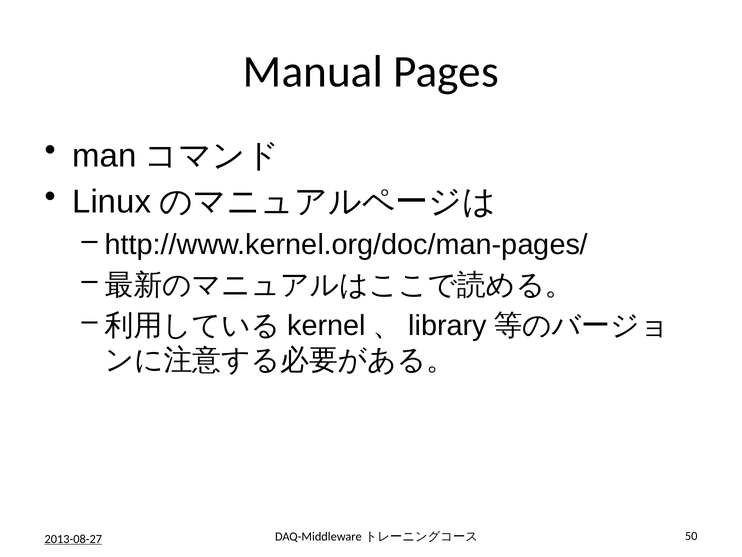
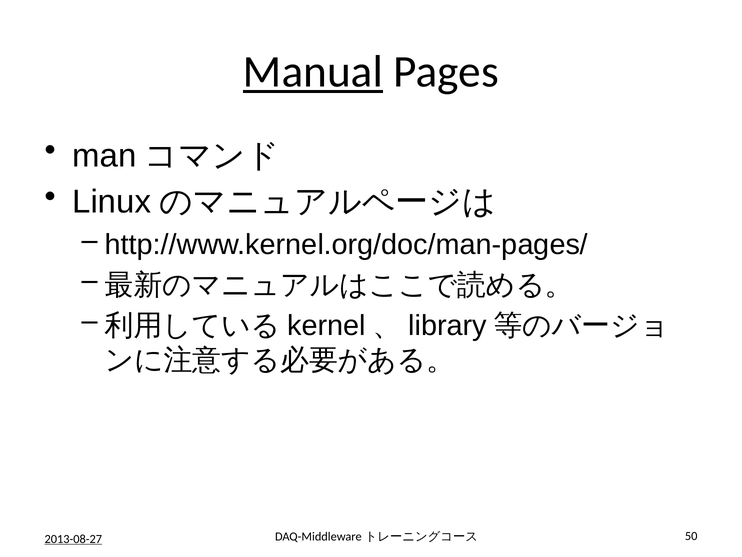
Manual underline: none -> present
